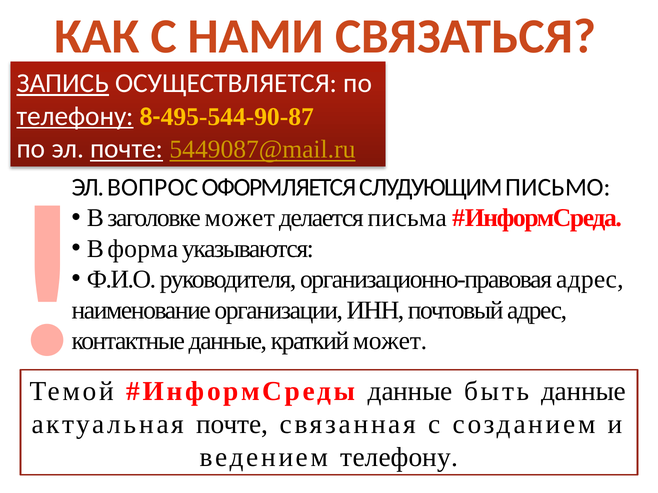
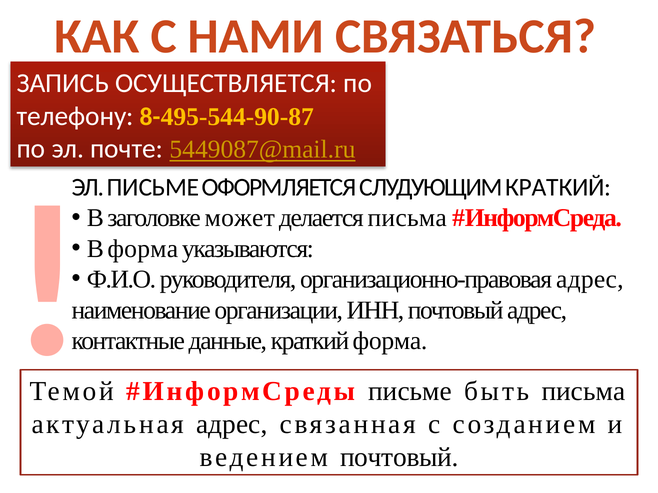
ЗАПИСЬ underline: present -> none
телефону at (75, 116) underline: present -> none
почте at (127, 149) underline: present -> none
ЭЛ ВОПРОС: ВОПРОС -> ПИСЬМЕ
СЛУДУЮЩИМ ПИСЬМО: ПИСЬМО -> КРАТКИЙ
краткий может: может -> форма
данные at (410, 392): данные -> письме
быть данные: данные -> письма
актуальная почте: почте -> адрес
ведением телефону: телефону -> почтовый
